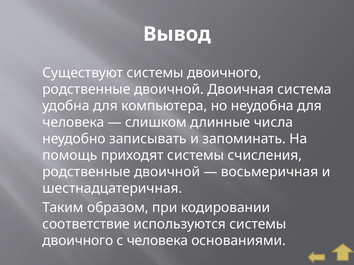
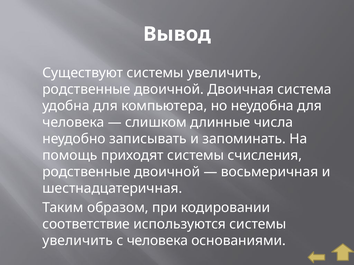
Существуют системы двоичного: двоичного -> увеличить
двоичного at (78, 241): двоичного -> увеличить
